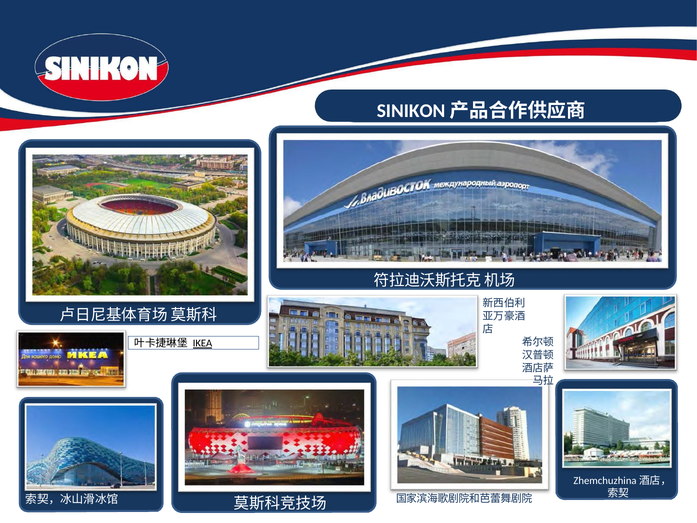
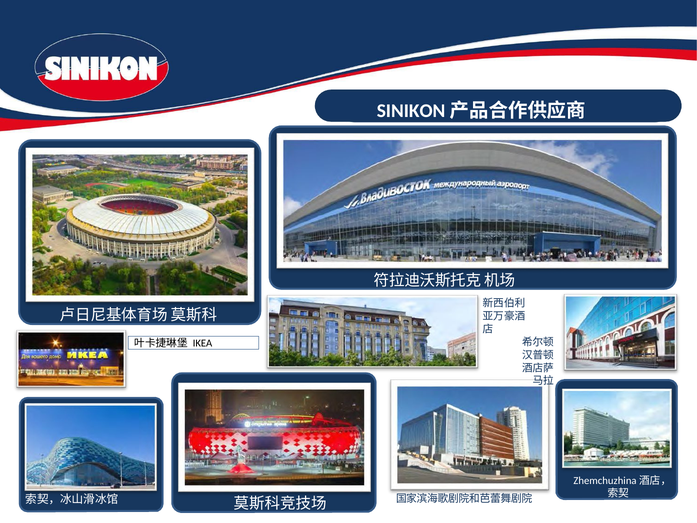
IKEA underline: present -> none
